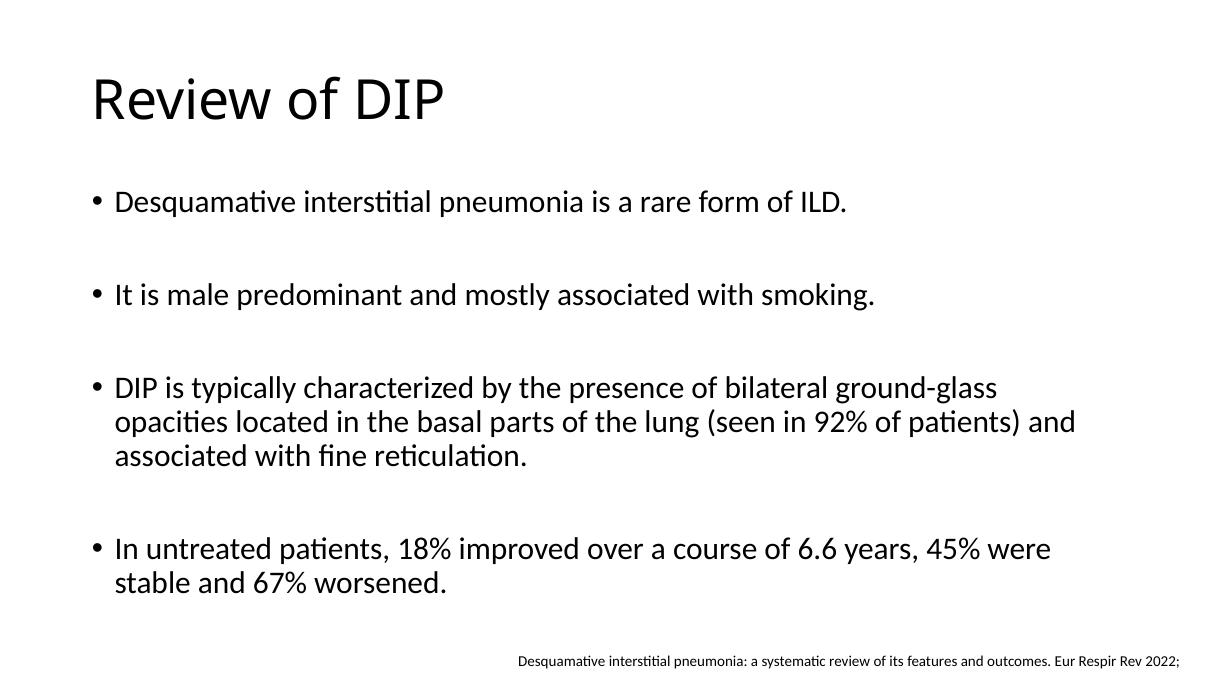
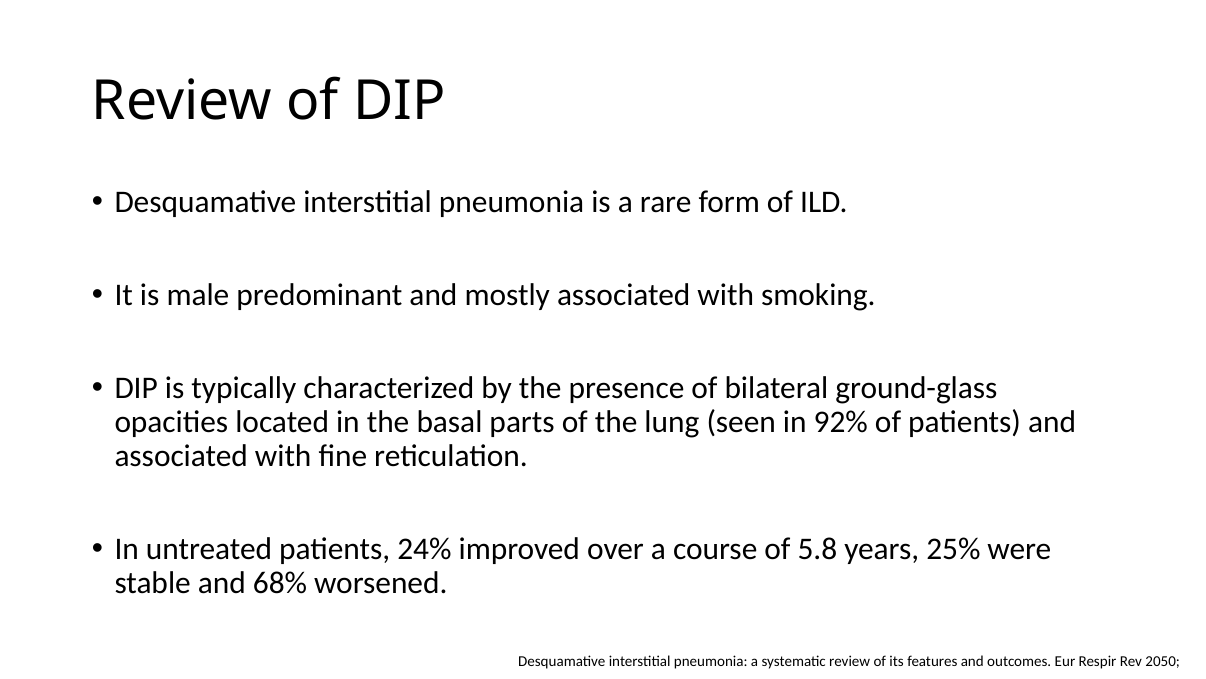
18%: 18% -> 24%
6.6: 6.6 -> 5.8
45%: 45% -> 25%
67%: 67% -> 68%
2022: 2022 -> 2050
